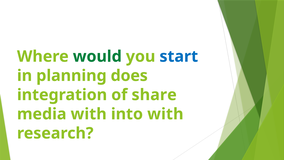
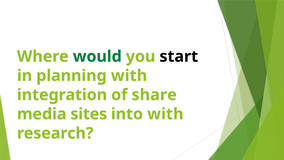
start colour: blue -> black
planning does: does -> with
media with: with -> sites
